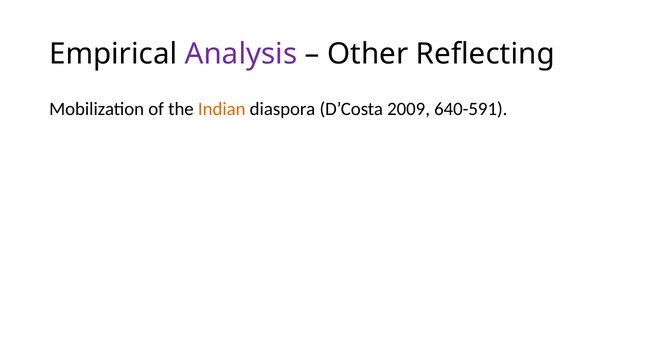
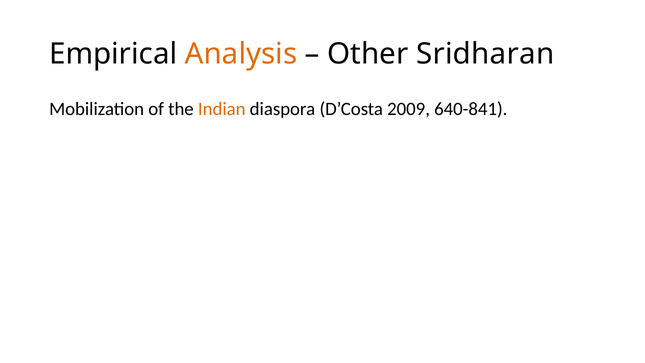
Analysis colour: purple -> orange
Reflecting: Reflecting -> Sridharan
640-591: 640-591 -> 640-841
